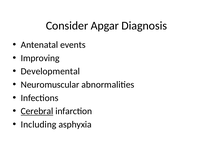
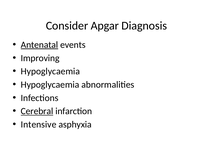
Antenatal underline: none -> present
Developmental at (50, 71): Developmental -> Hypoglycaemia
Neuromuscular at (50, 84): Neuromuscular -> Hypoglycaemia
Including: Including -> Intensive
